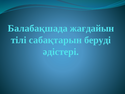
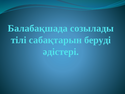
жағдайын: жағдайын -> созылады
